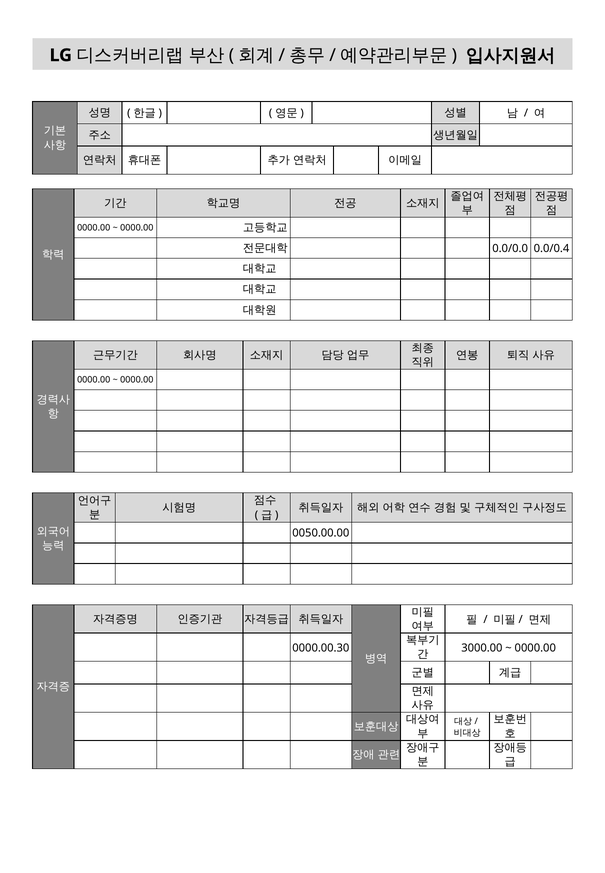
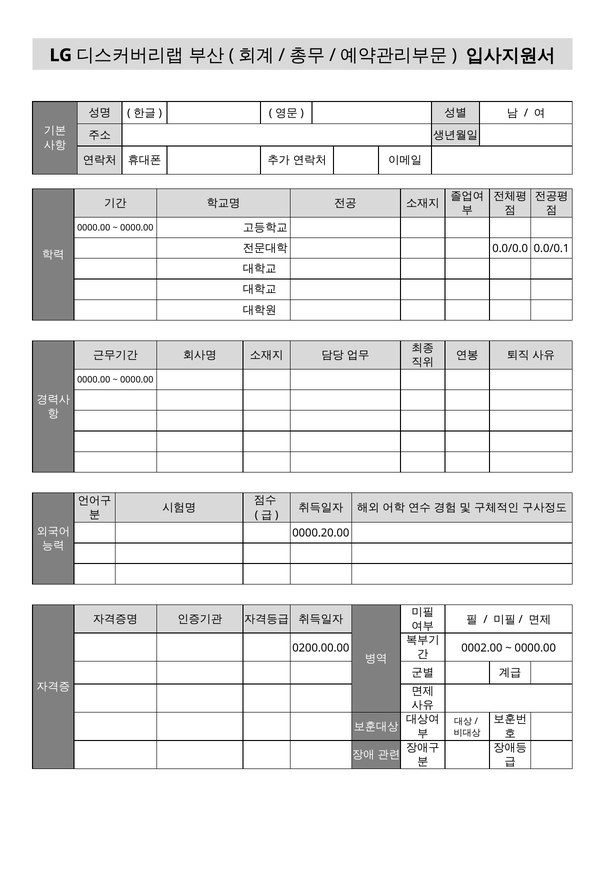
0.0/0.4: 0.0/0.4 -> 0.0/0.1
0050.00.00: 0050.00.00 -> 0000.20.00
0000.00.30: 0000.00.30 -> 0200.00.00
3000.00: 3000.00 -> 0002.00
